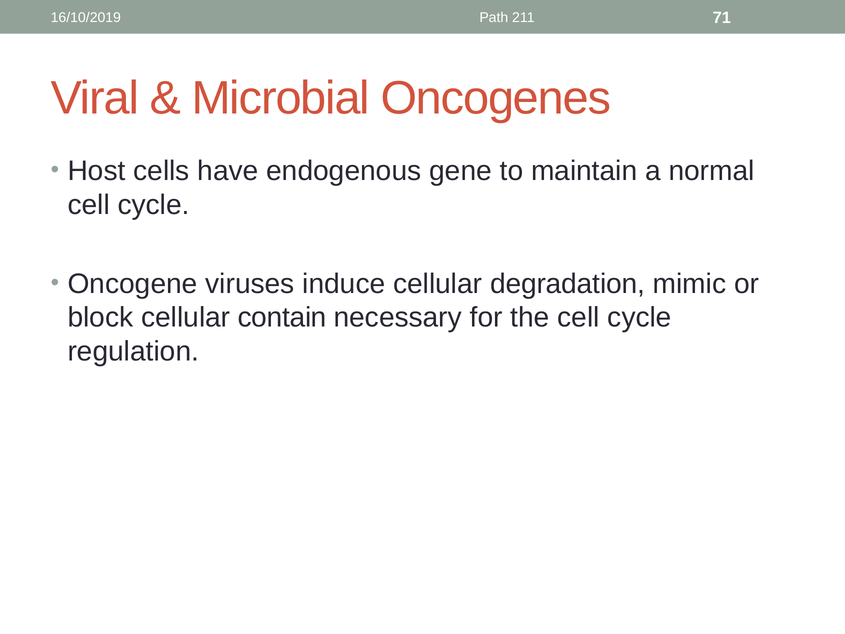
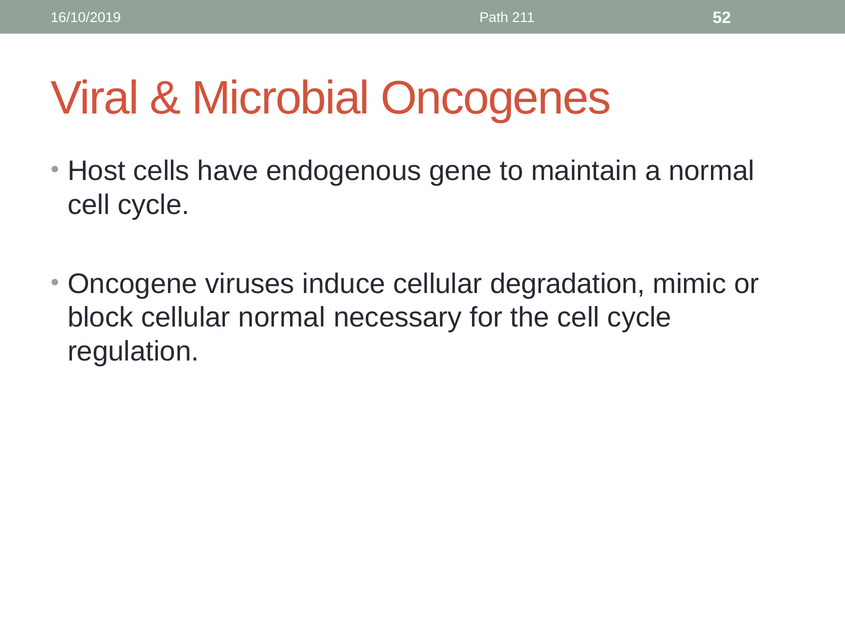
71: 71 -> 52
cellular contain: contain -> normal
